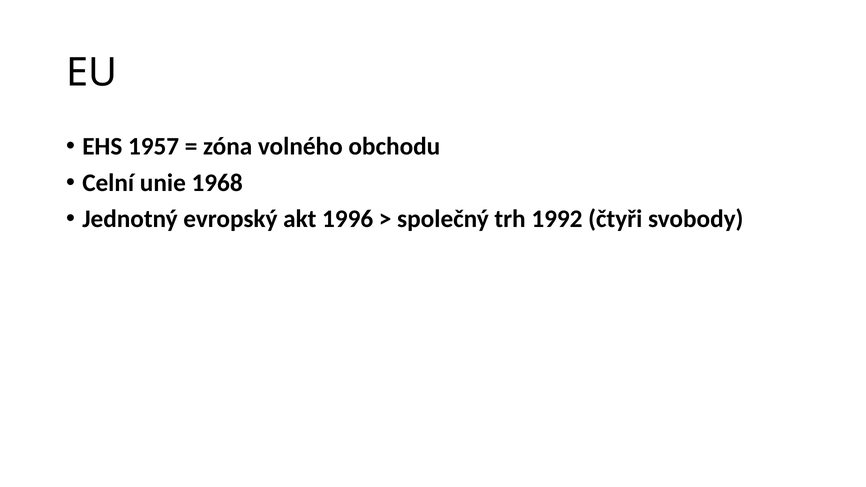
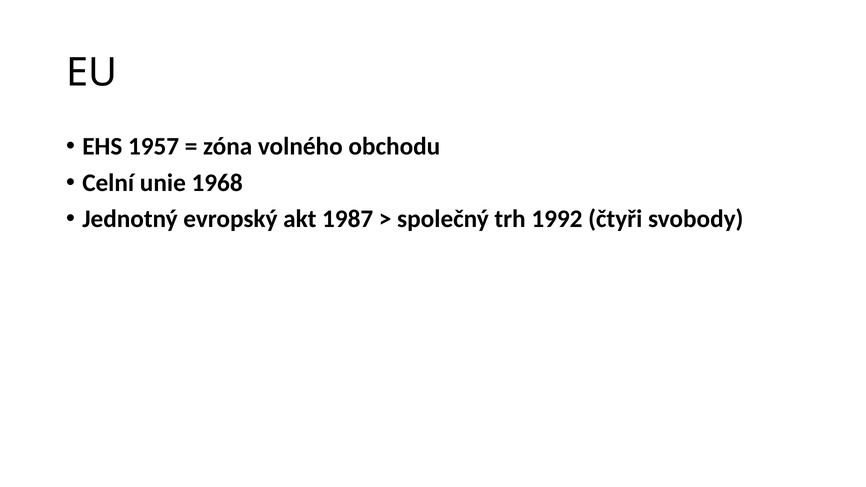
1996: 1996 -> 1987
